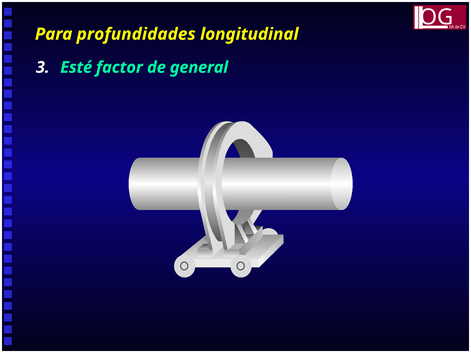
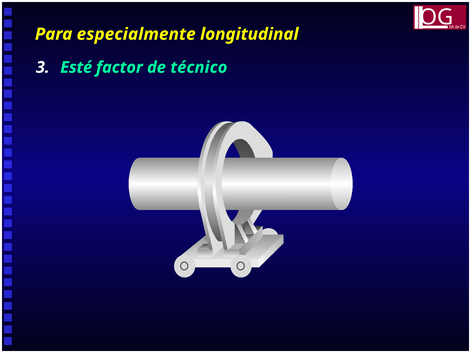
profundidades: profundidades -> especialmente
general: general -> técnico
